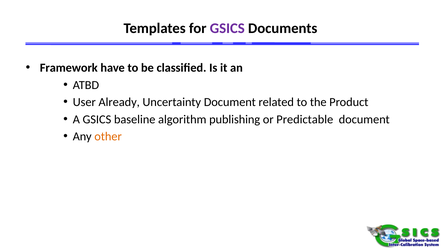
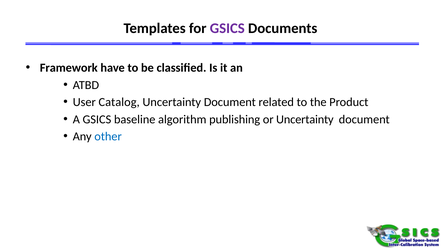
Already: Already -> Catalog
or Predictable: Predictable -> Uncertainty
other colour: orange -> blue
